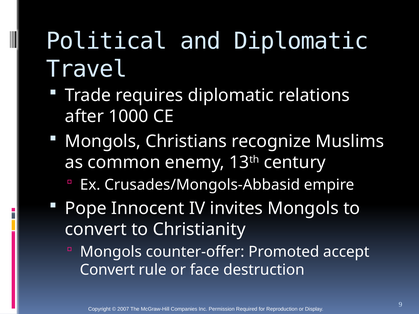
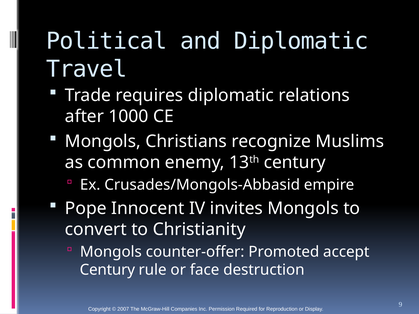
Convert at (107, 270): Convert -> Century
